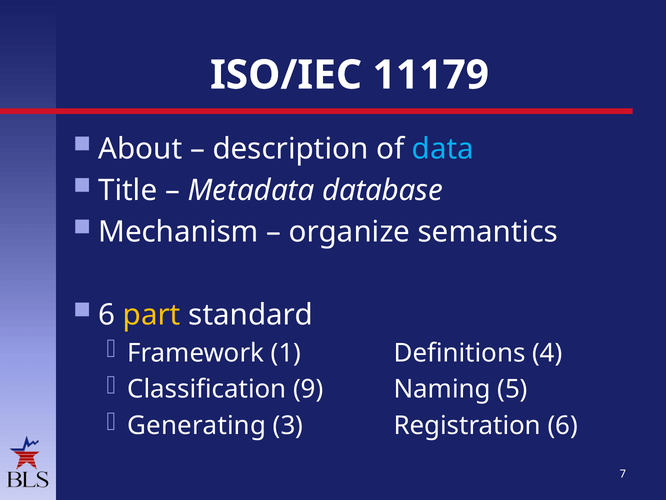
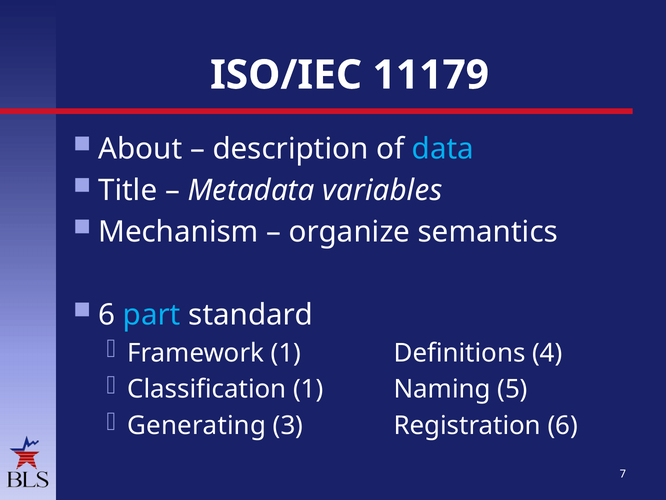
database: database -> variables
part colour: yellow -> light blue
Classification 9: 9 -> 1
